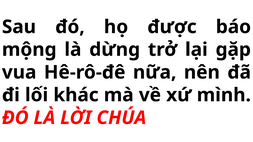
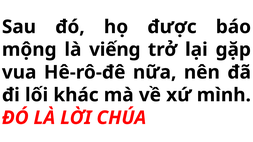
dừng: dừng -> viếng
